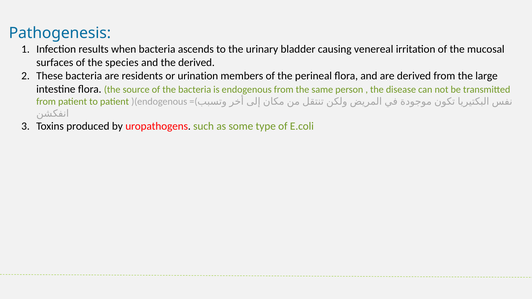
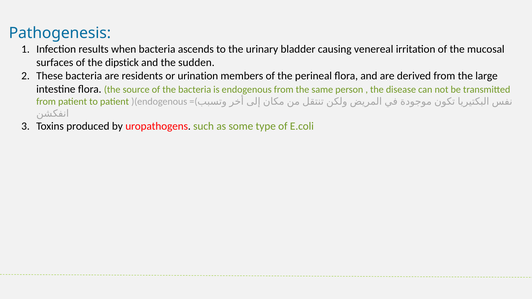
species: species -> dipstick
the derived: derived -> sudden
